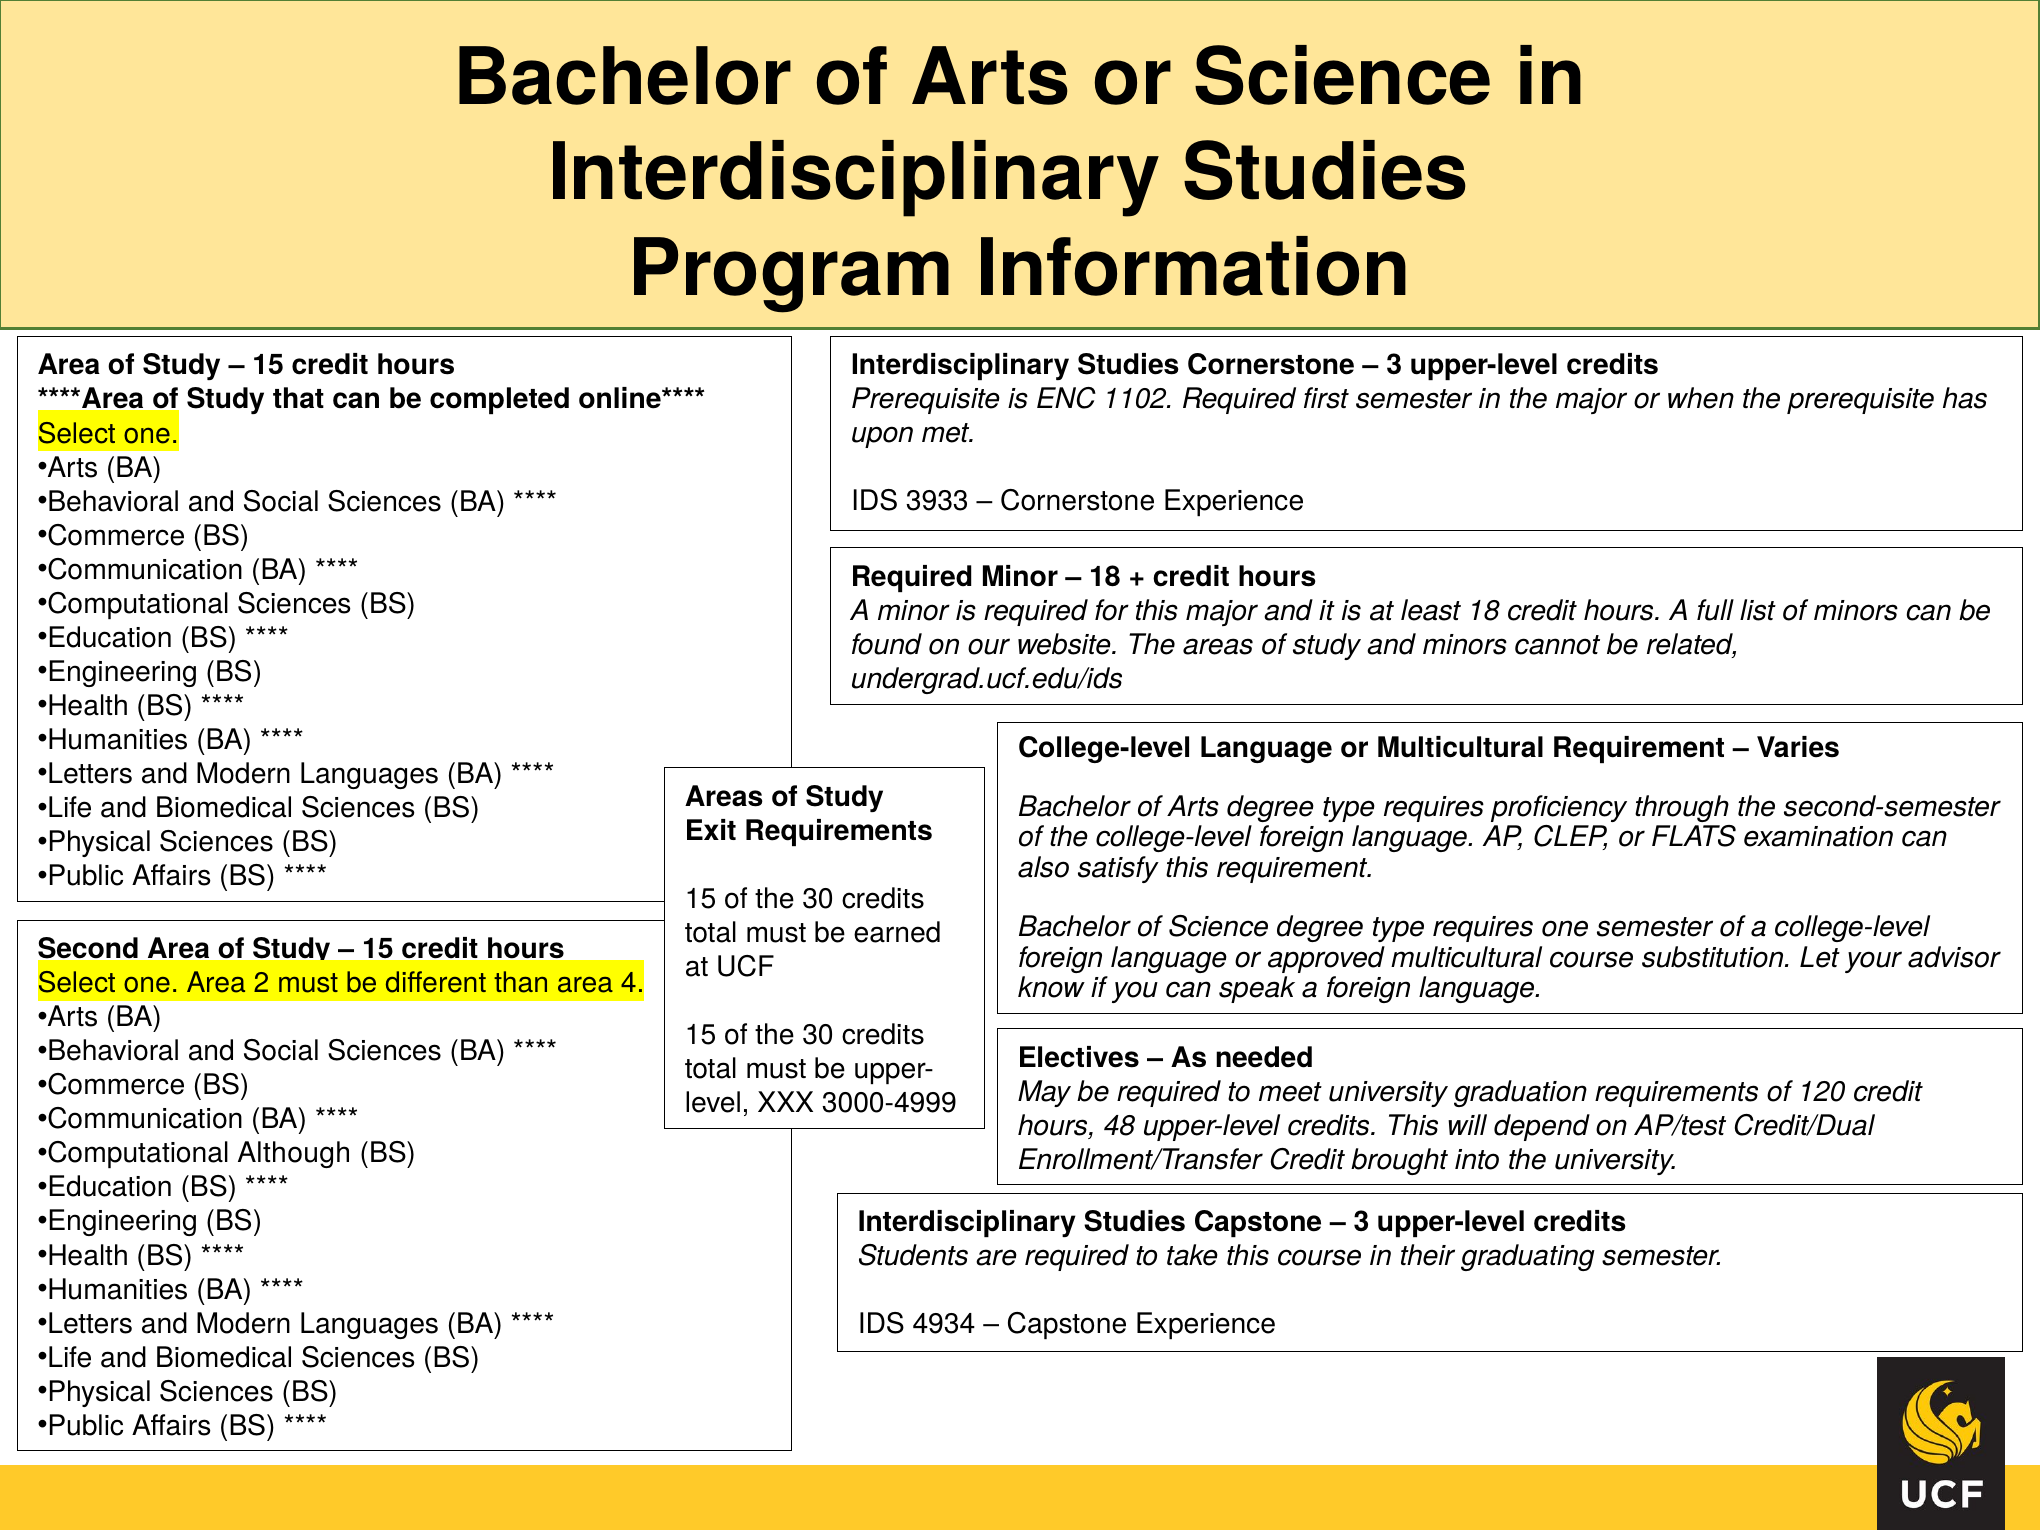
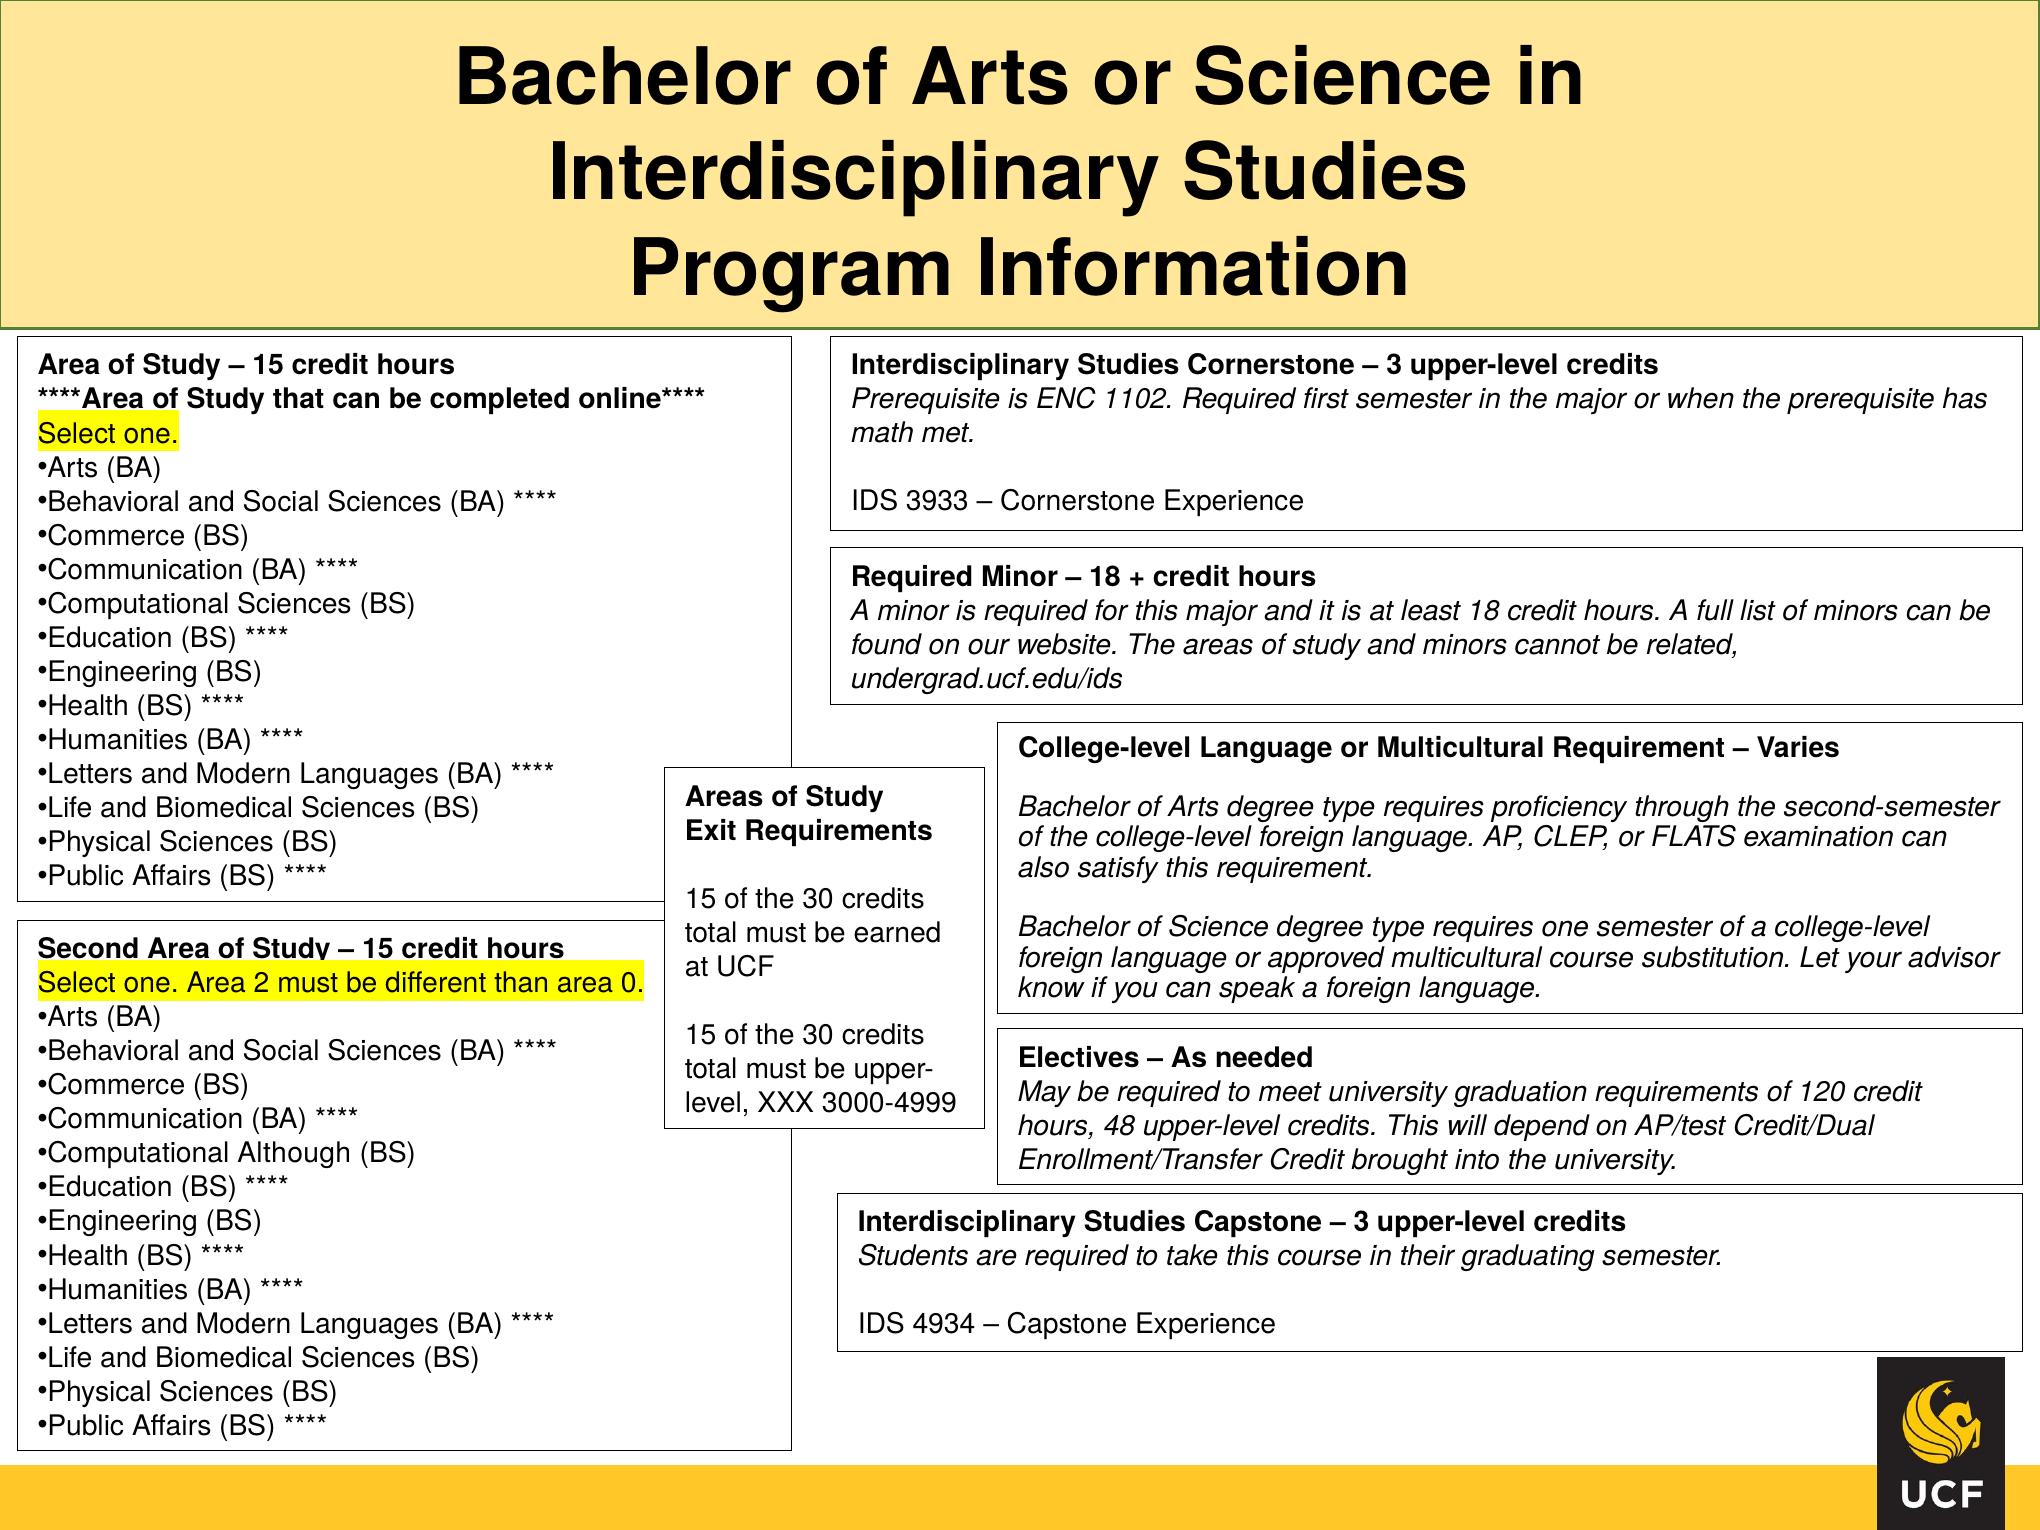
upon: upon -> math
4: 4 -> 0
